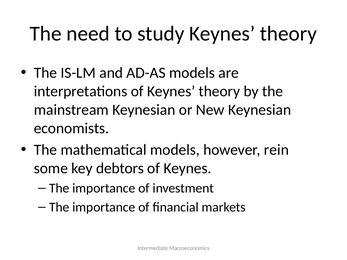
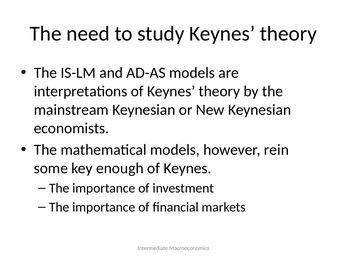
debtors: debtors -> enough
